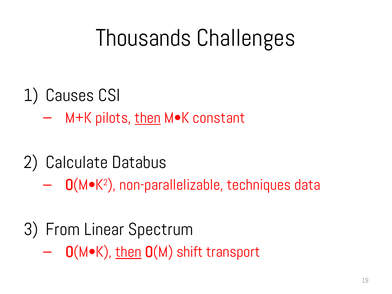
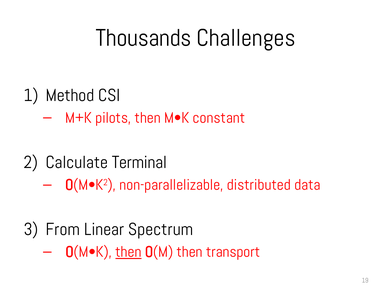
Causes: Causes -> Method
then at (148, 118) underline: present -> none
Databus: Databus -> Terminal
techniques: techniques -> distributed
O(M shift: shift -> then
